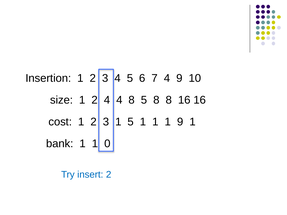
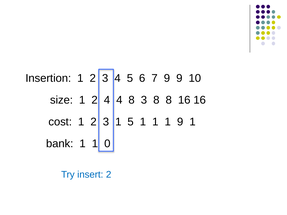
7 4: 4 -> 9
8 5: 5 -> 3
